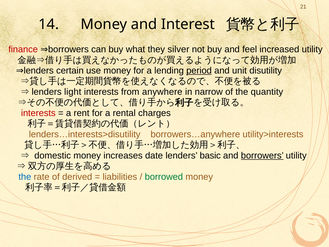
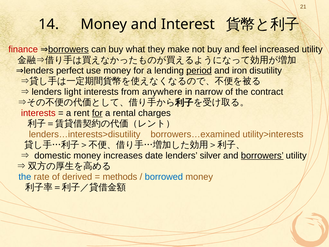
borrowers at (68, 49) underline: none -> present
silver: silver -> make
certain: certain -> perfect
unit: unit -> iron
quantity: quantity -> contract
for at (97, 113) underline: none -> present
borrowers…anywhere: borrowers…anywhere -> borrowers…examined
basic: basic -> silver
liabilities: liabilities -> methods
borrowed colour: green -> blue
